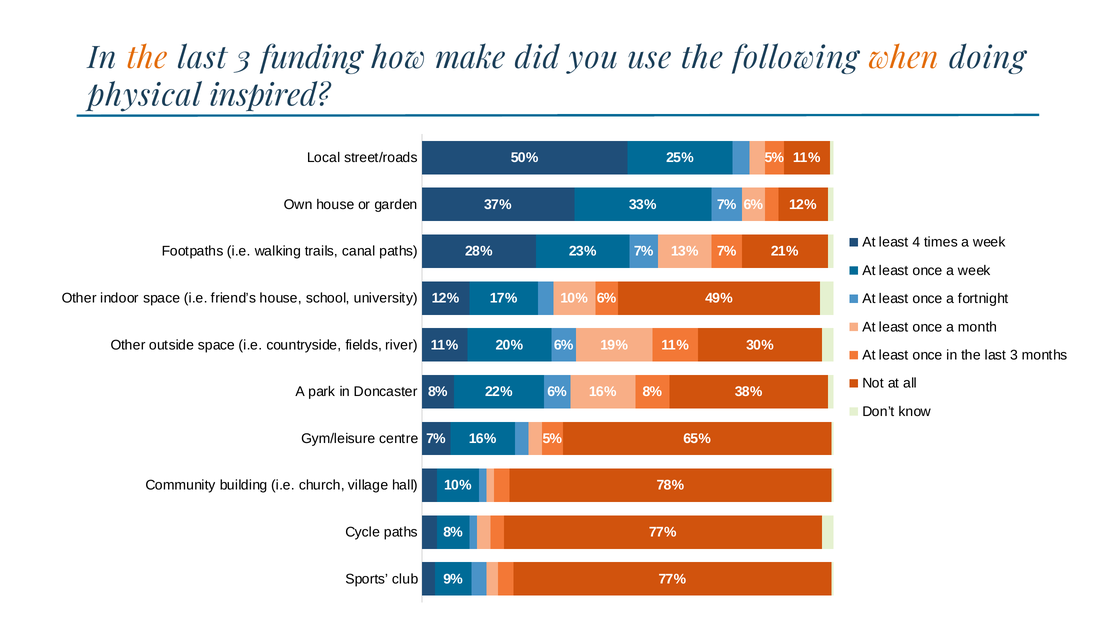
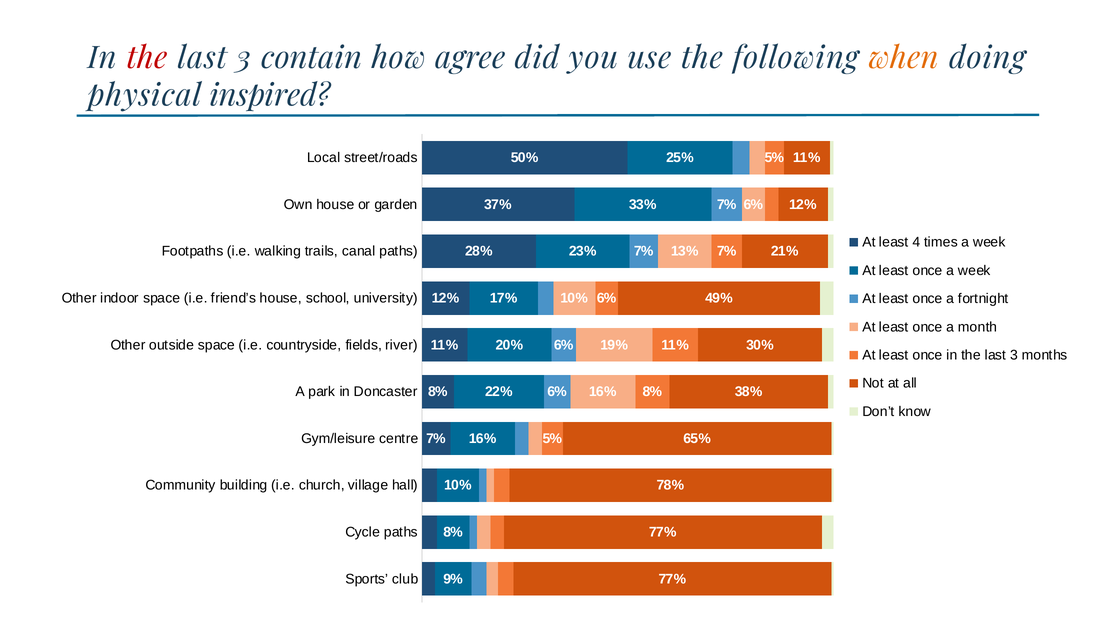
the at (147, 58) colour: orange -> red
funding: funding -> contain
make: make -> agree
